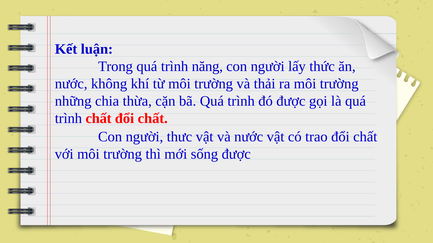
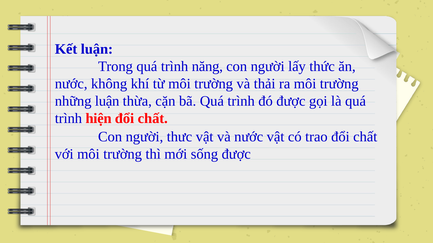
những chia: chia -> luận
trình chất: chất -> hiện
